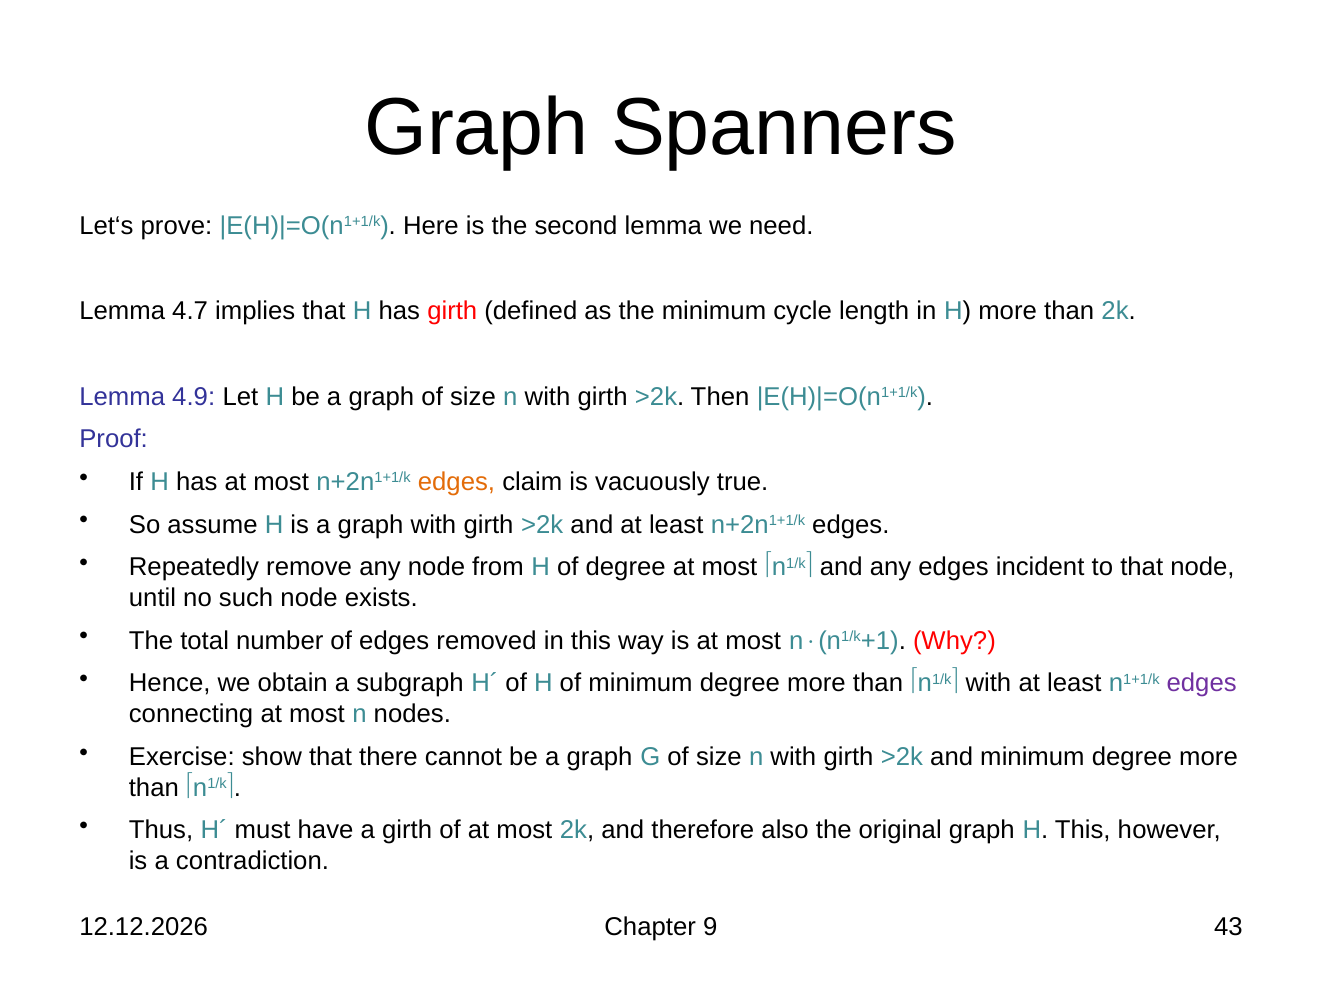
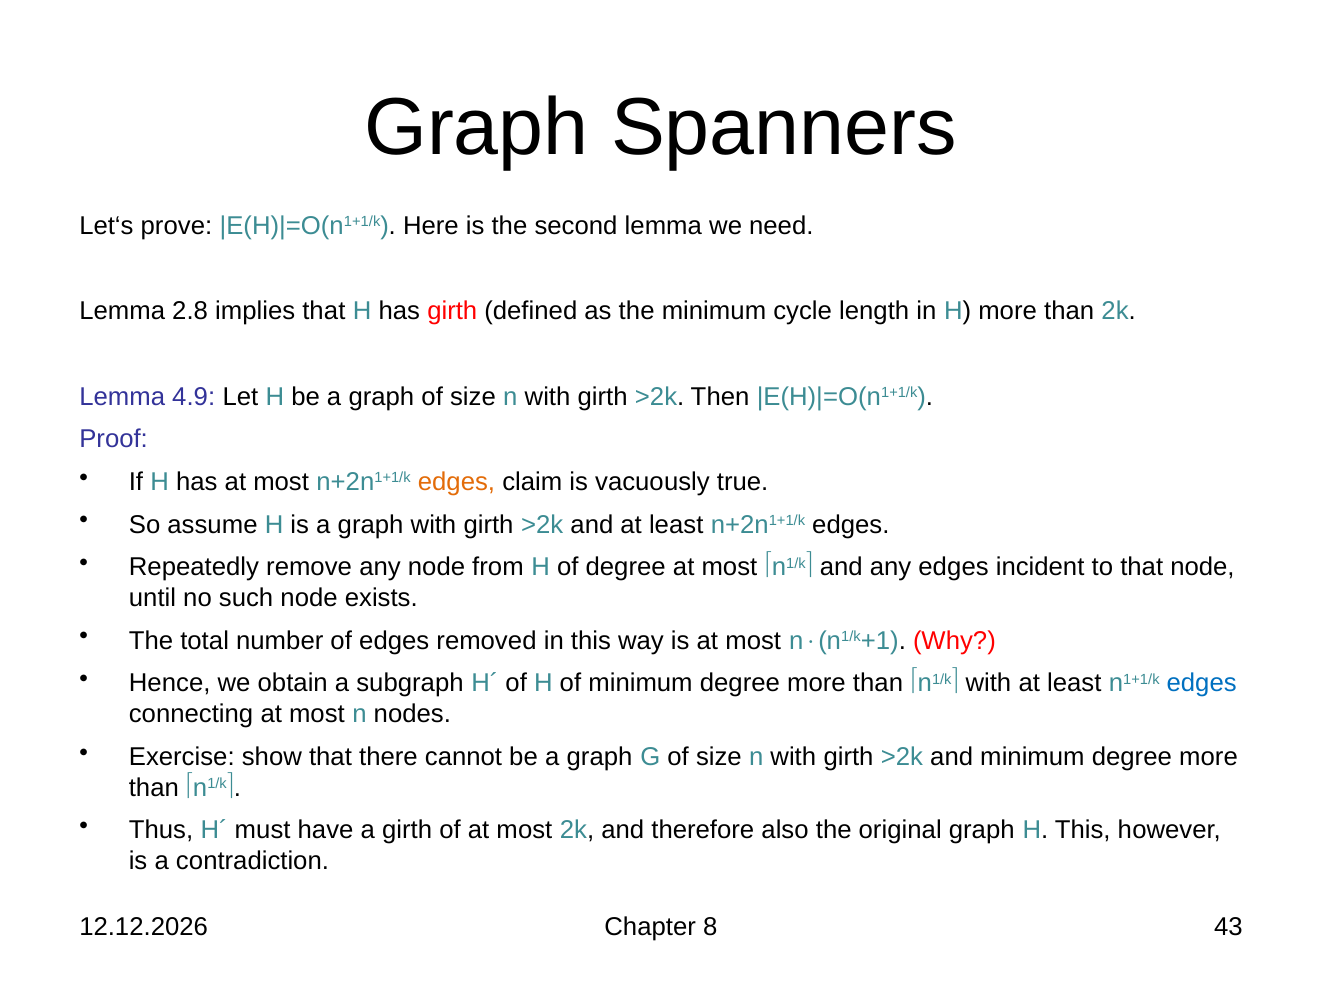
4.7: 4.7 -> 2.8
edges at (1202, 683) colour: purple -> blue
9: 9 -> 8
